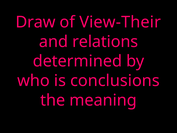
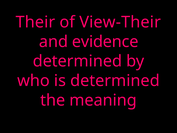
Draw: Draw -> Their
relations: relations -> evidence
is conclusions: conclusions -> determined
